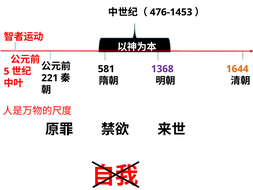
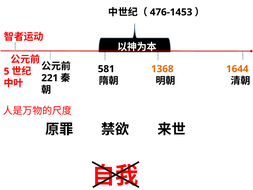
1368 colour: purple -> orange
